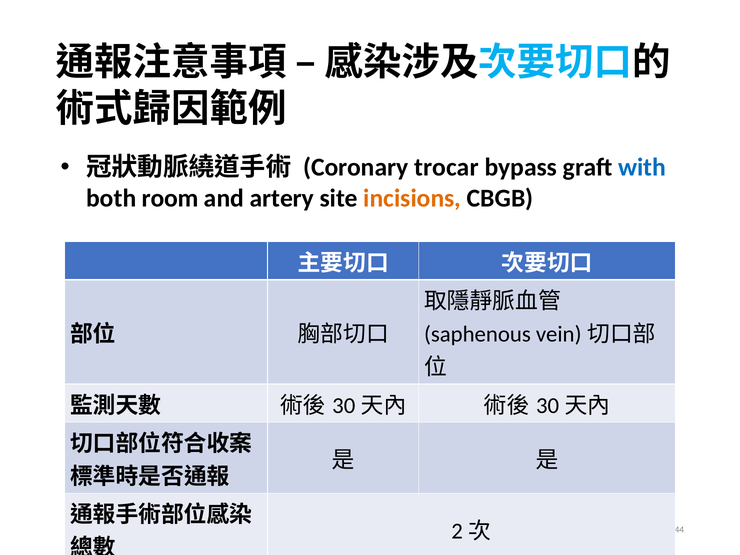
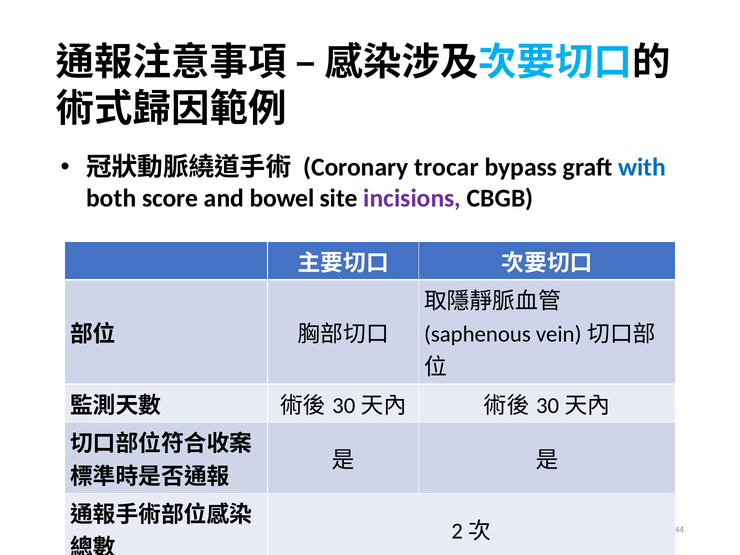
room: room -> score
artery: artery -> bowel
incisions colour: orange -> purple
